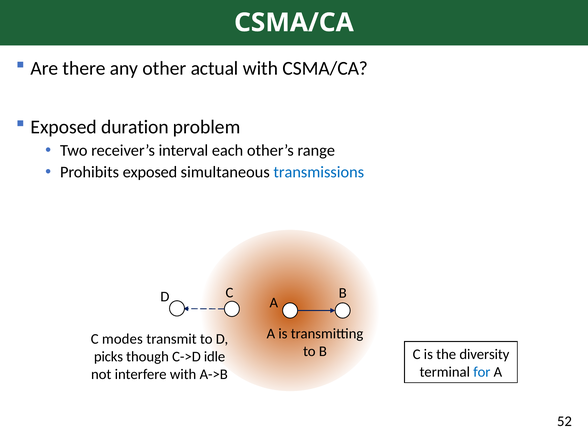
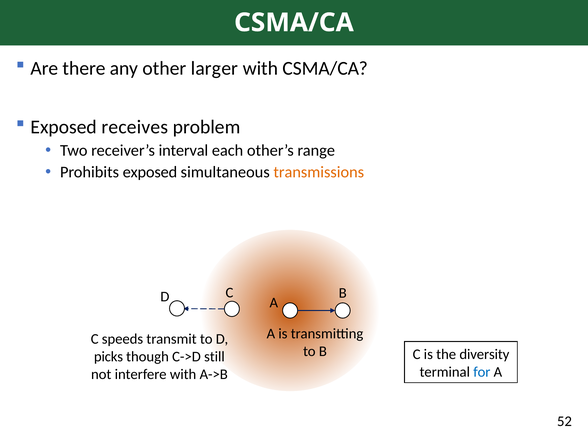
actual: actual -> larger
duration: duration -> receives
transmissions colour: blue -> orange
modes: modes -> speeds
idle: idle -> still
